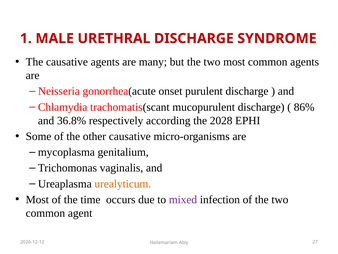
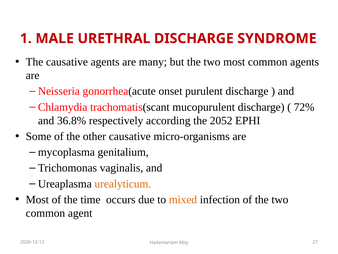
86%: 86% -> 72%
2028: 2028 -> 2052
mixed colour: purple -> orange
